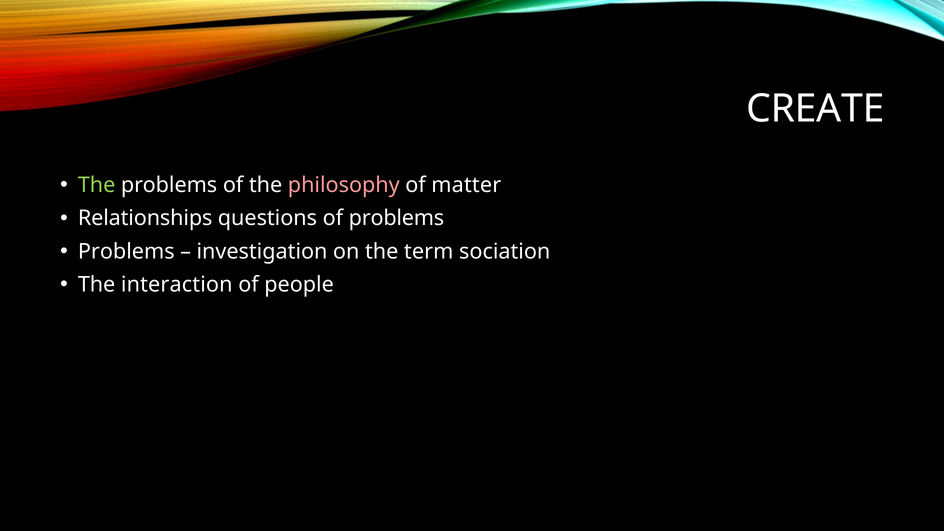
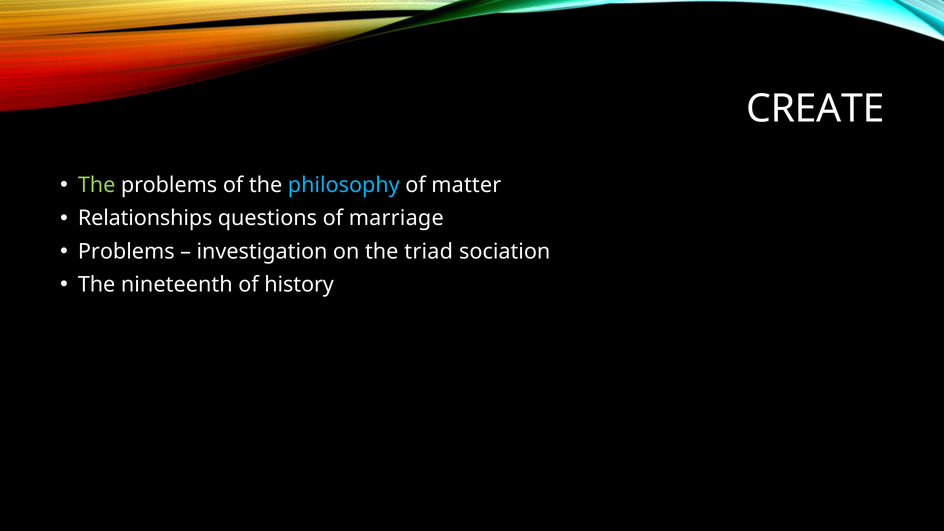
philosophy colour: pink -> light blue
of problems: problems -> marriage
term: term -> triad
interaction: interaction -> nineteenth
people: people -> history
